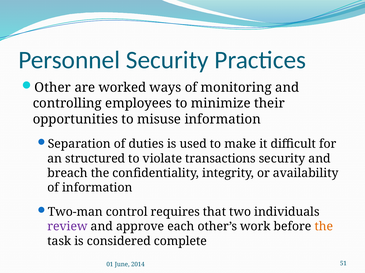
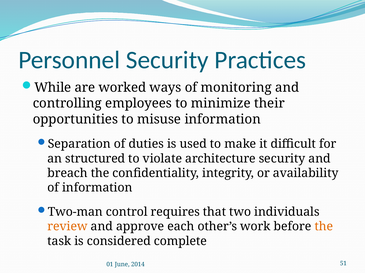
Other: Other -> While
transactions: transactions -> architecture
review colour: purple -> orange
